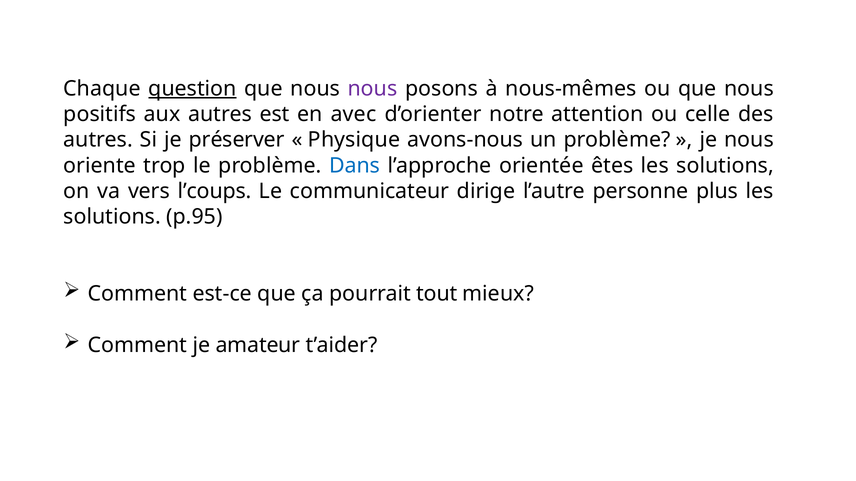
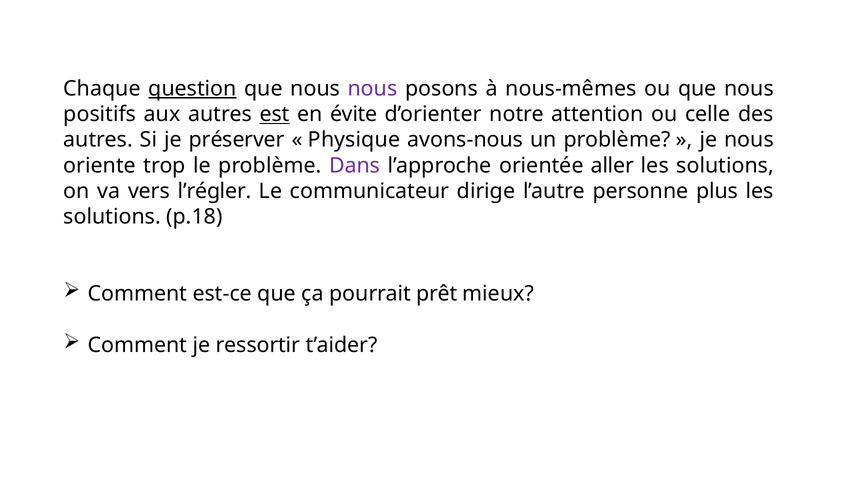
est underline: none -> present
avec: avec -> évite
Dans colour: blue -> purple
êtes: êtes -> aller
l’coups: l’coups -> l’régler
p.95: p.95 -> p.18
tout: tout -> prêt
amateur: amateur -> ressortir
